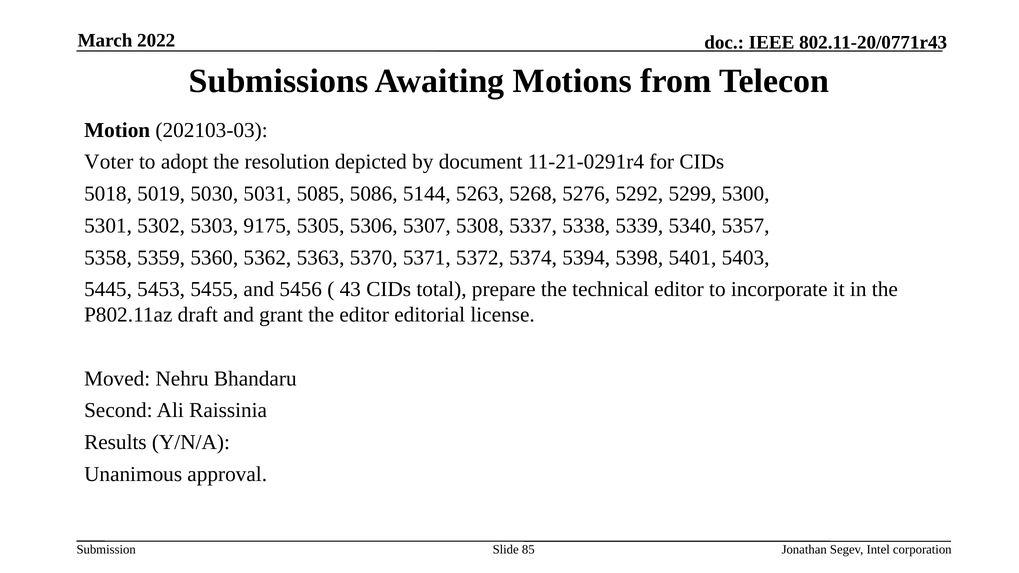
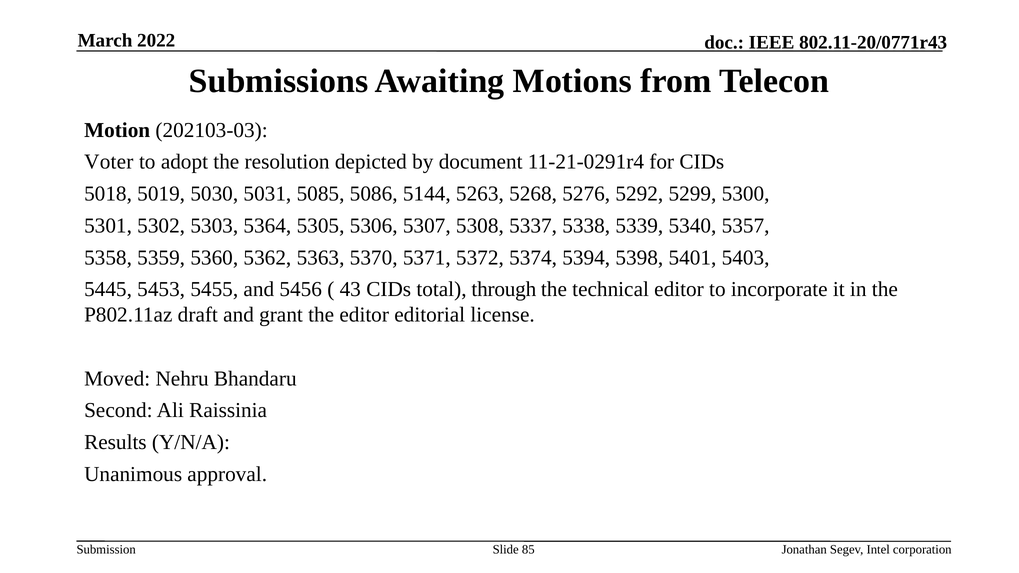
9175: 9175 -> 5364
prepare: prepare -> through
